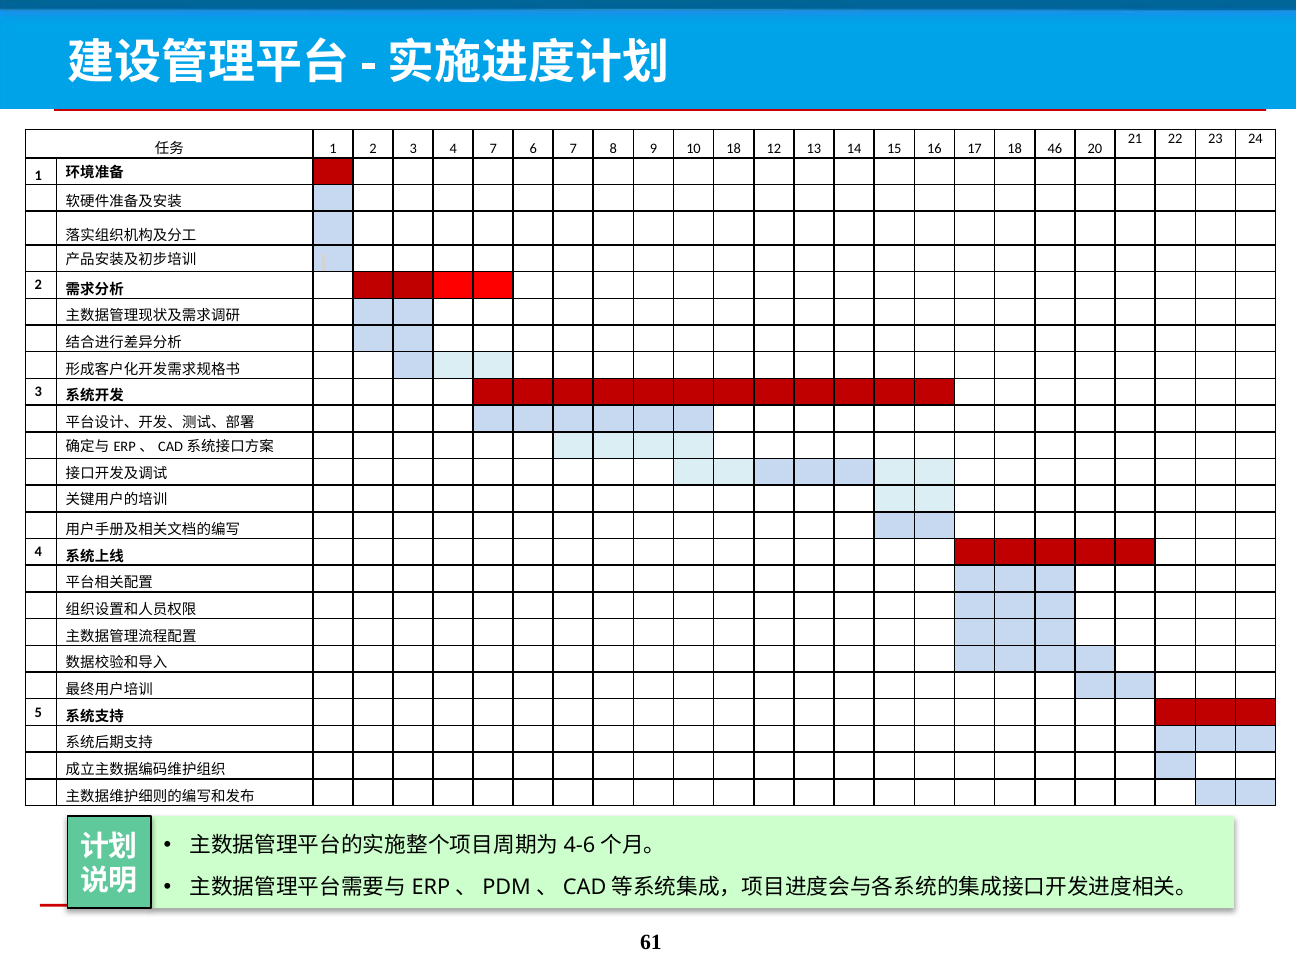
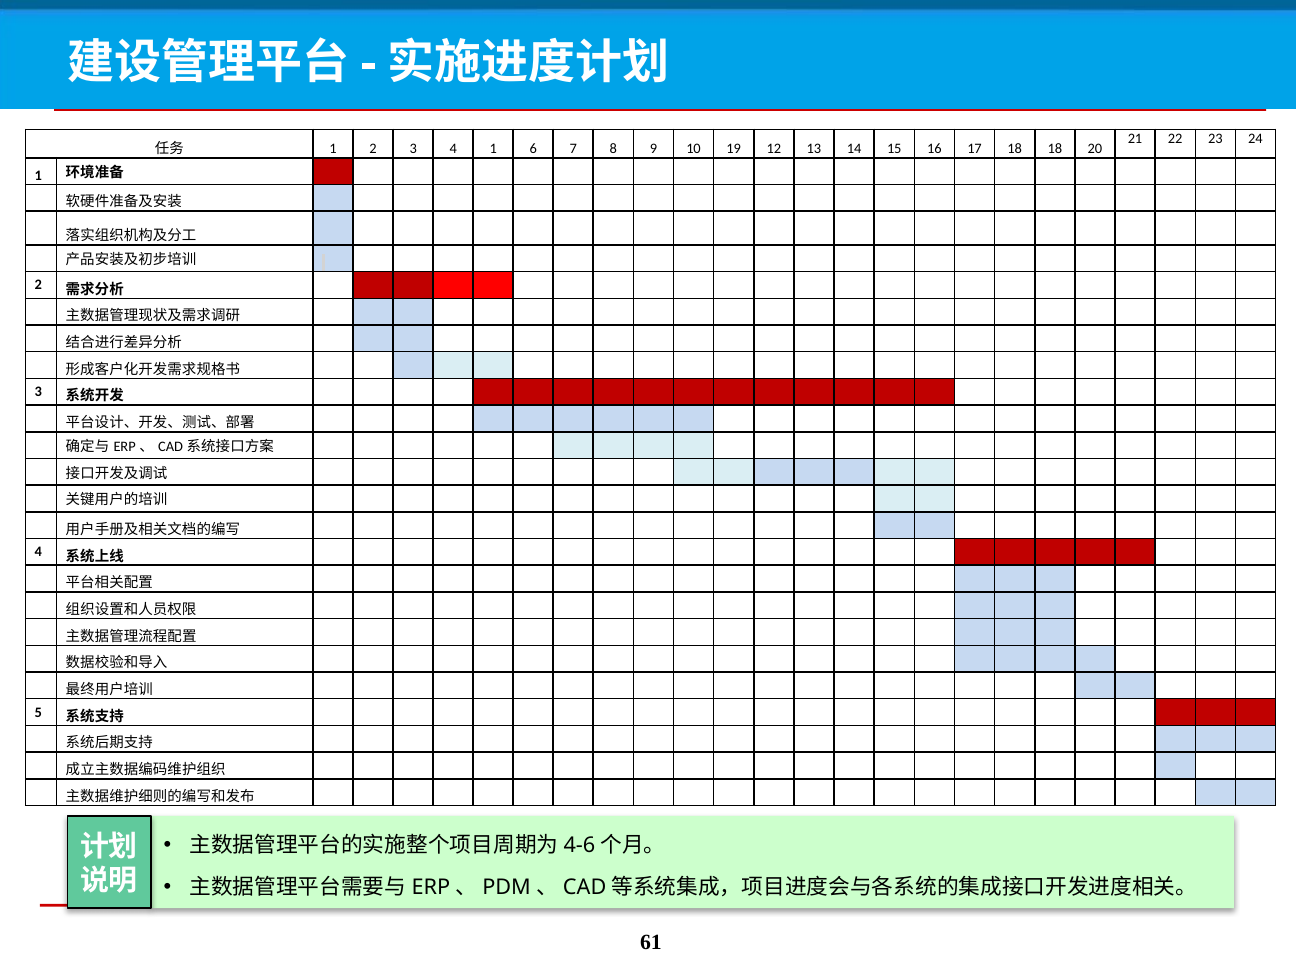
4 7: 7 -> 1
10 18: 18 -> 19
18 46: 46 -> 18
